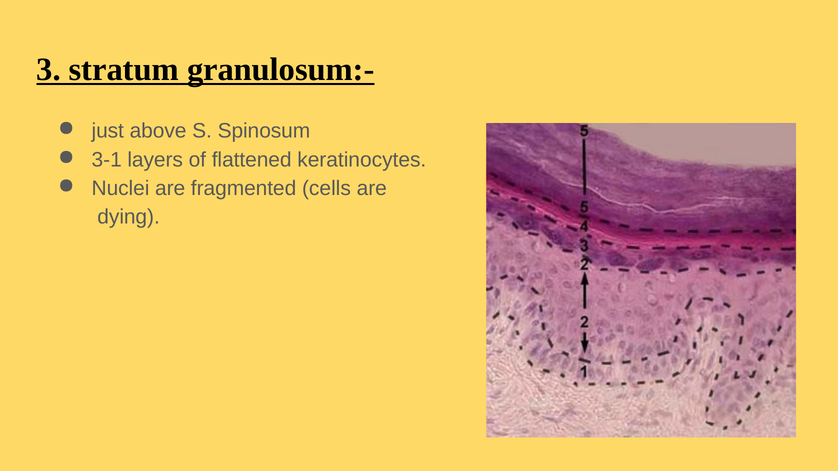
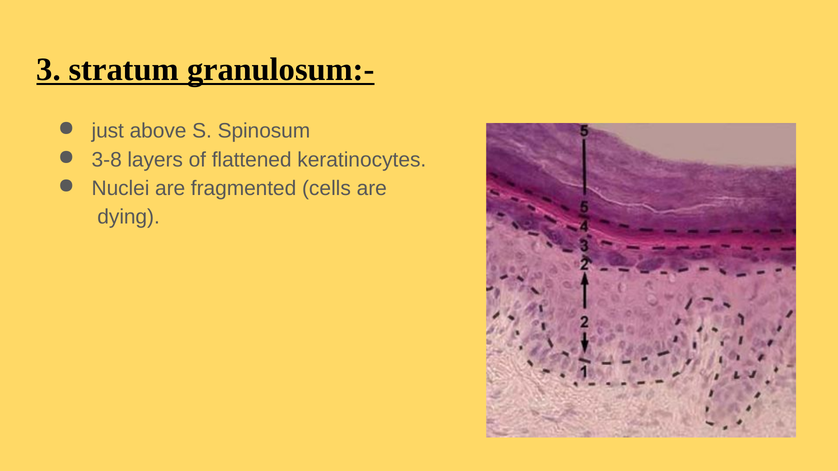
3-1: 3-1 -> 3-8
